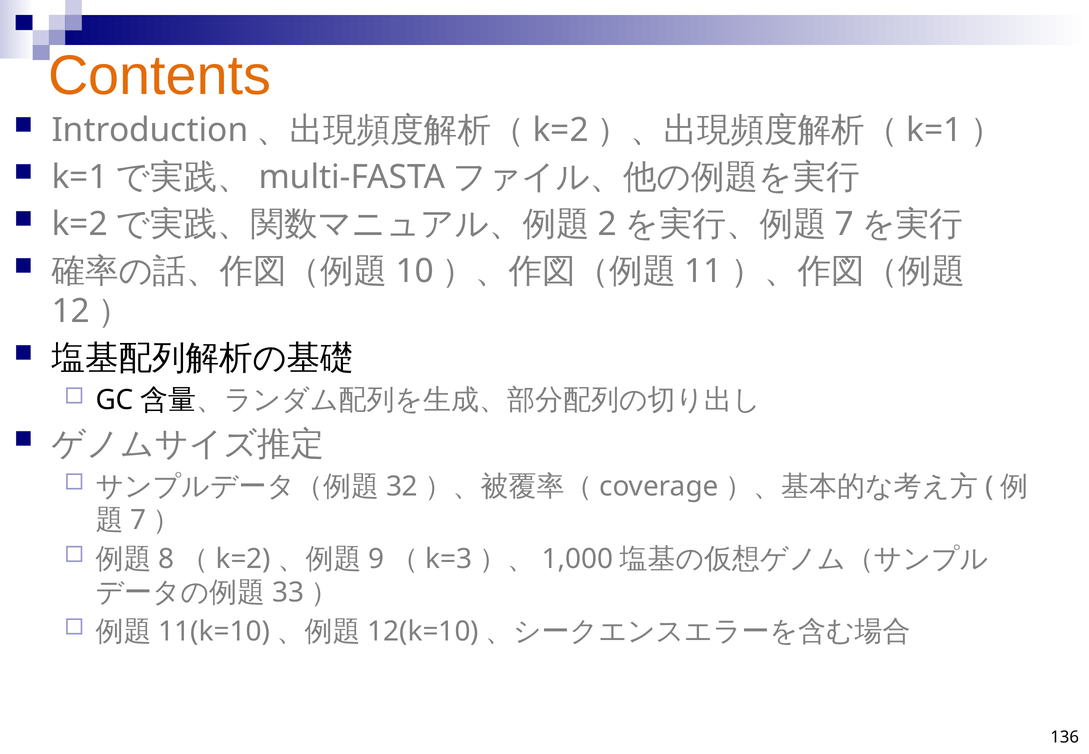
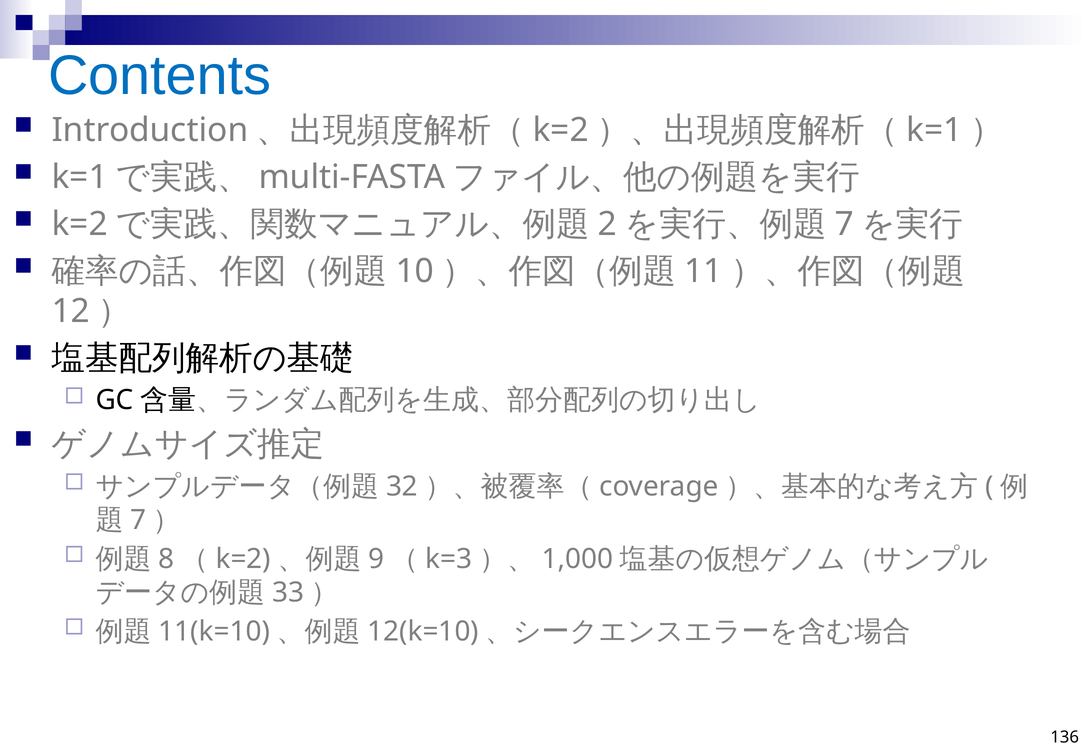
Contents colour: orange -> blue
